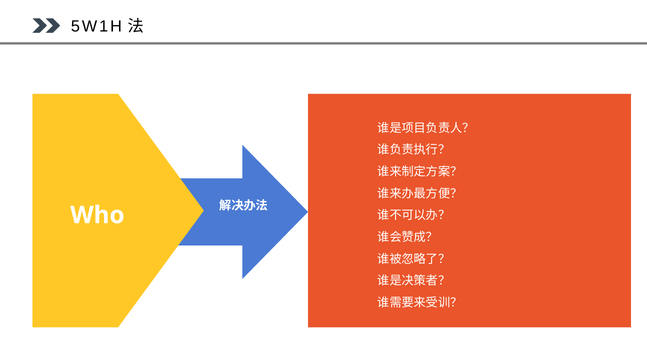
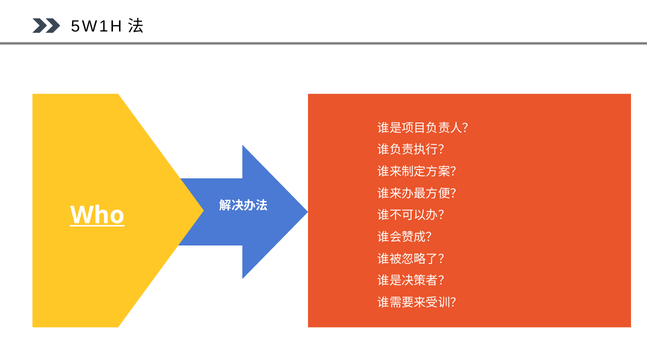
Who underline: none -> present
